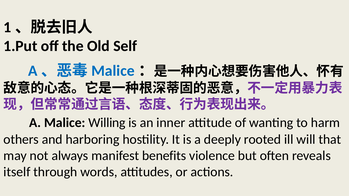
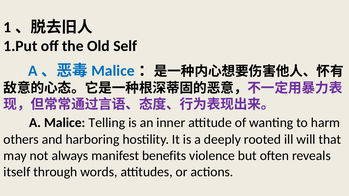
Willing: Willing -> Telling
